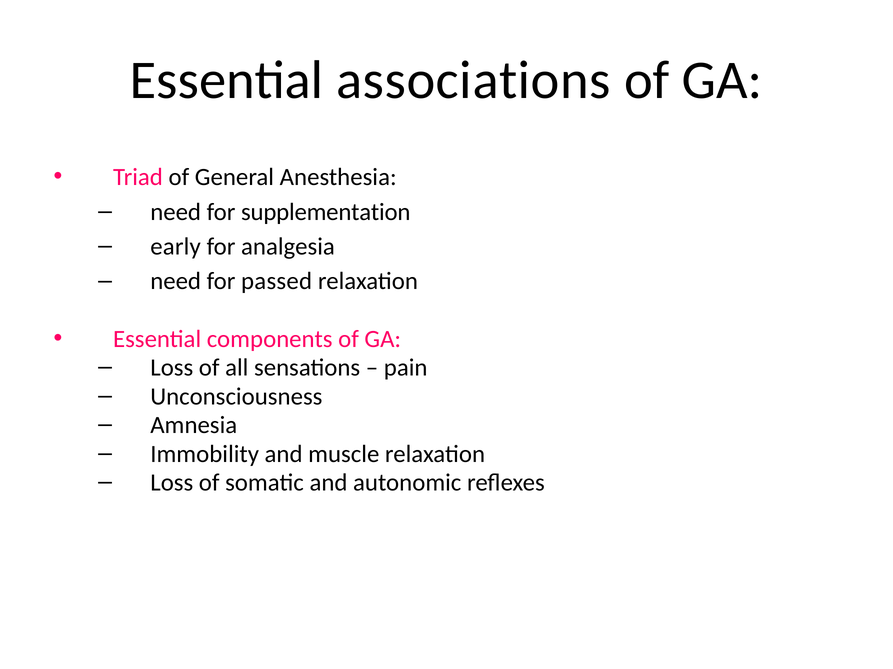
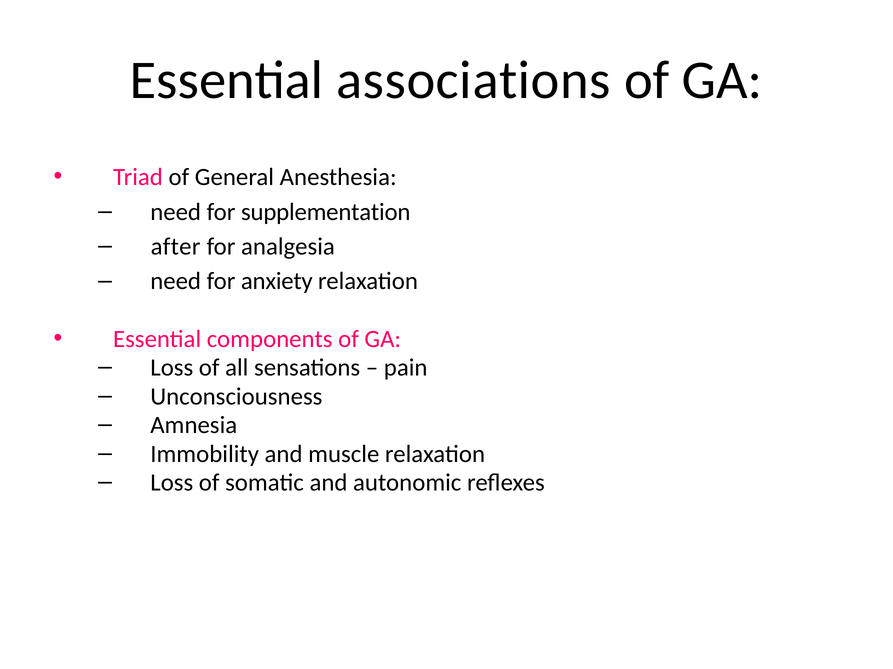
early: early -> after
passed: passed -> anxiety
